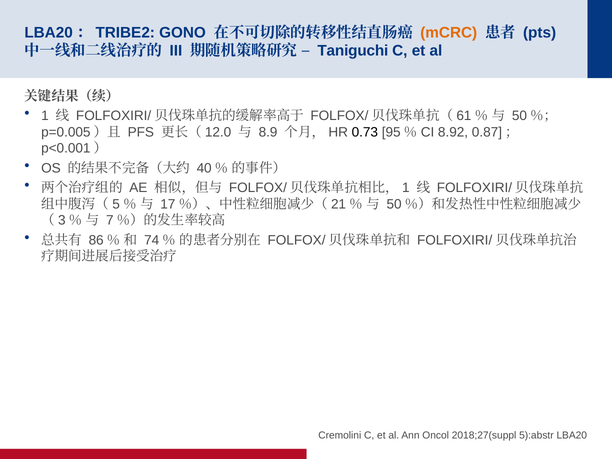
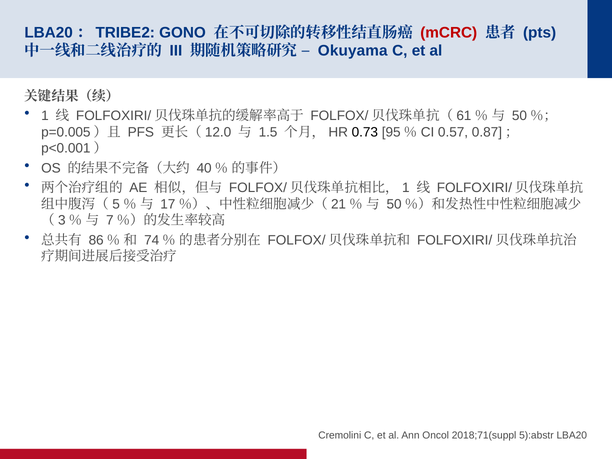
mCRC colour: orange -> red
Taniguchi: Taniguchi -> Okuyama
8.9: 8.9 -> 1.5
8.92: 8.92 -> 0.57
2018;27(suppl: 2018;27(suppl -> 2018;71(suppl
